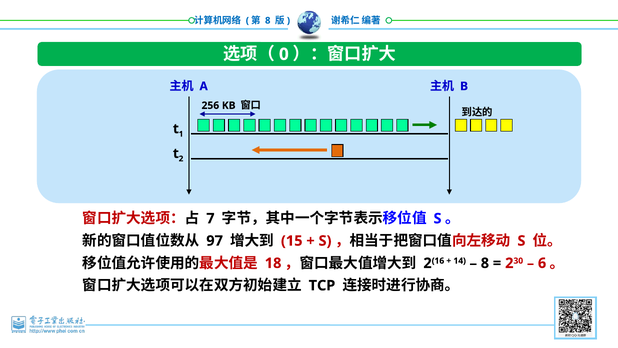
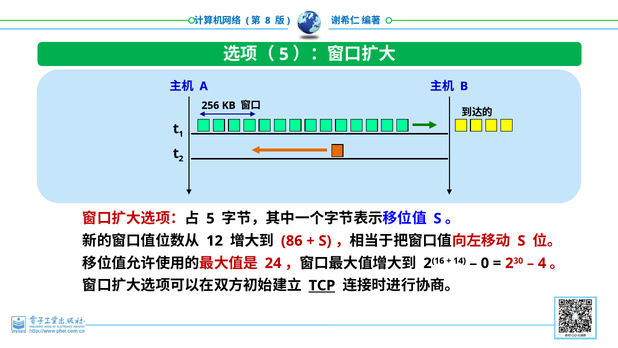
0 at (284, 54): 0 -> 5
7 at (210, 218): 7 -> 5
97: 97 -> 12
15: 15 -> 86
18: 18 -> 24
8 at (485, 263): 8 -> 0
6: 6 -> 4
TCP underline: none -> present
